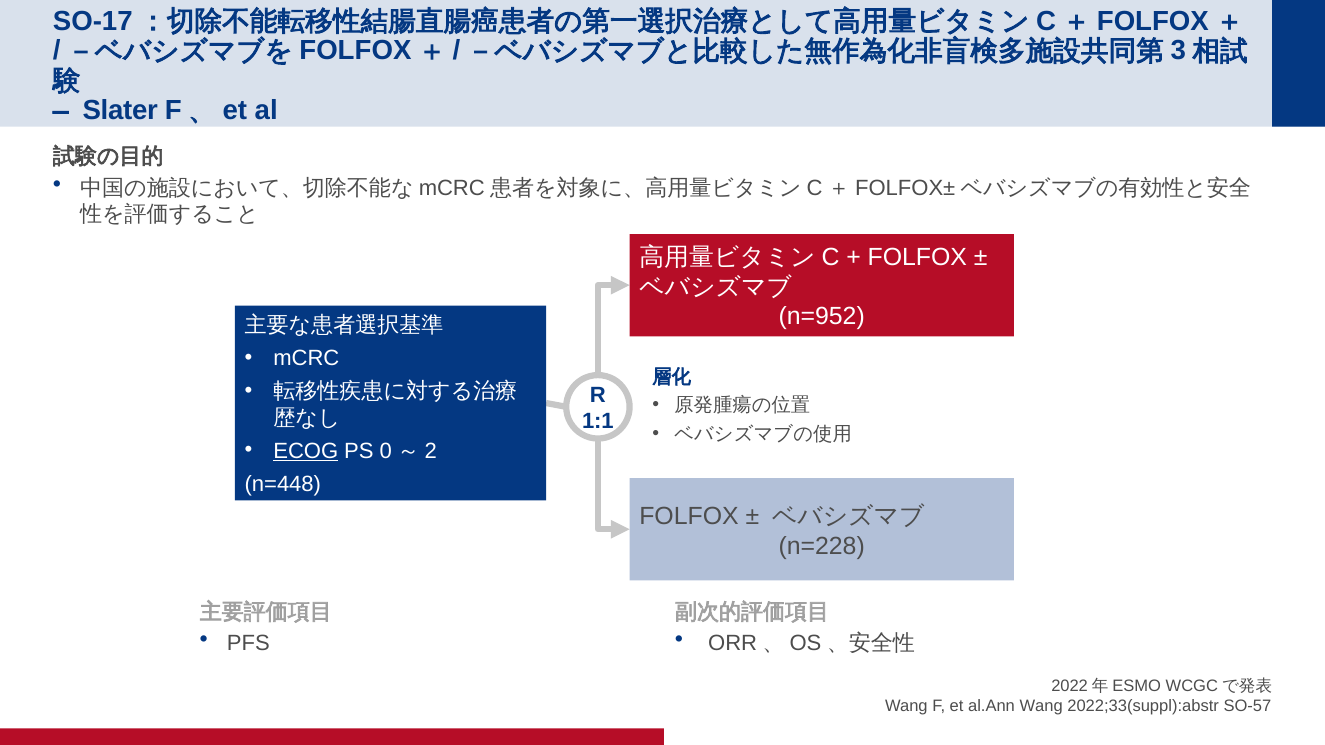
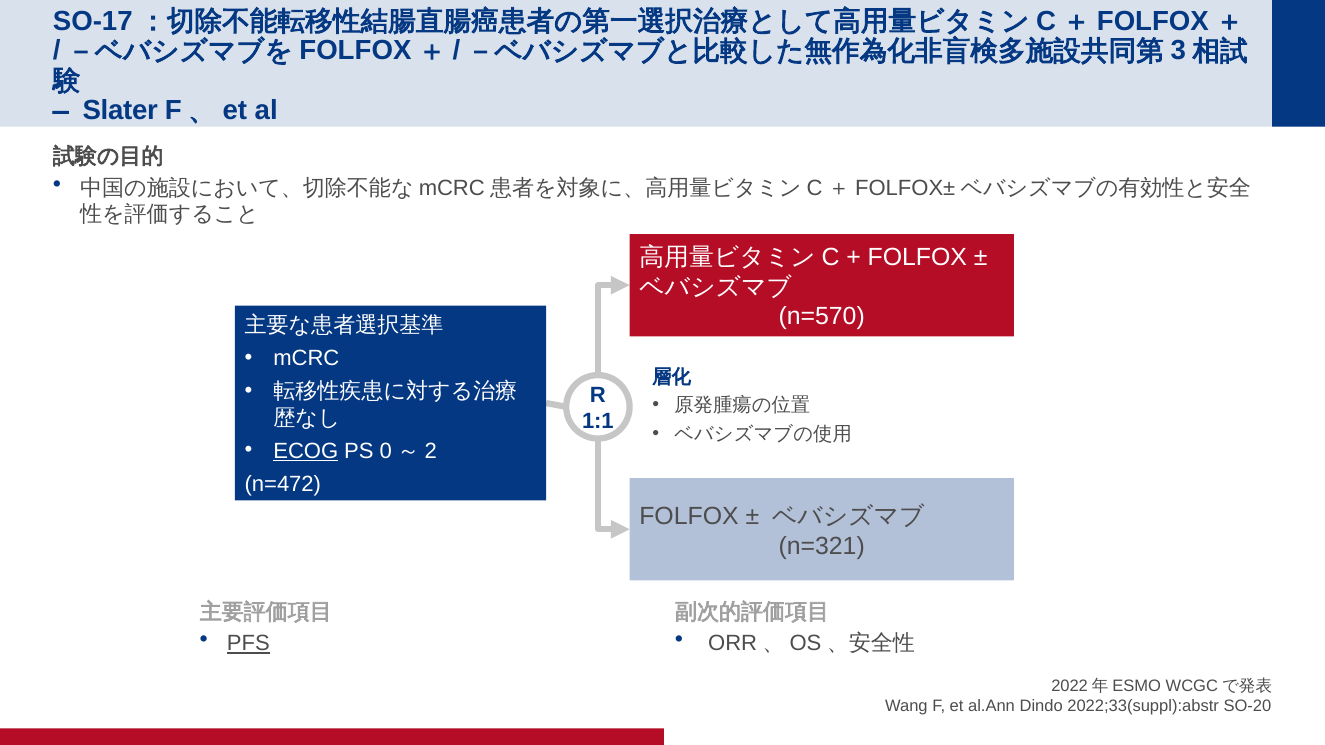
n=952: n=952 -> n=570
n=448: n=448 -> n=472
n=228: n=228 -> n=321
PFS underline: none -> present
al.Ann Wang: Wang -> Dindo
SO-57: SO-57 -> SO-20
